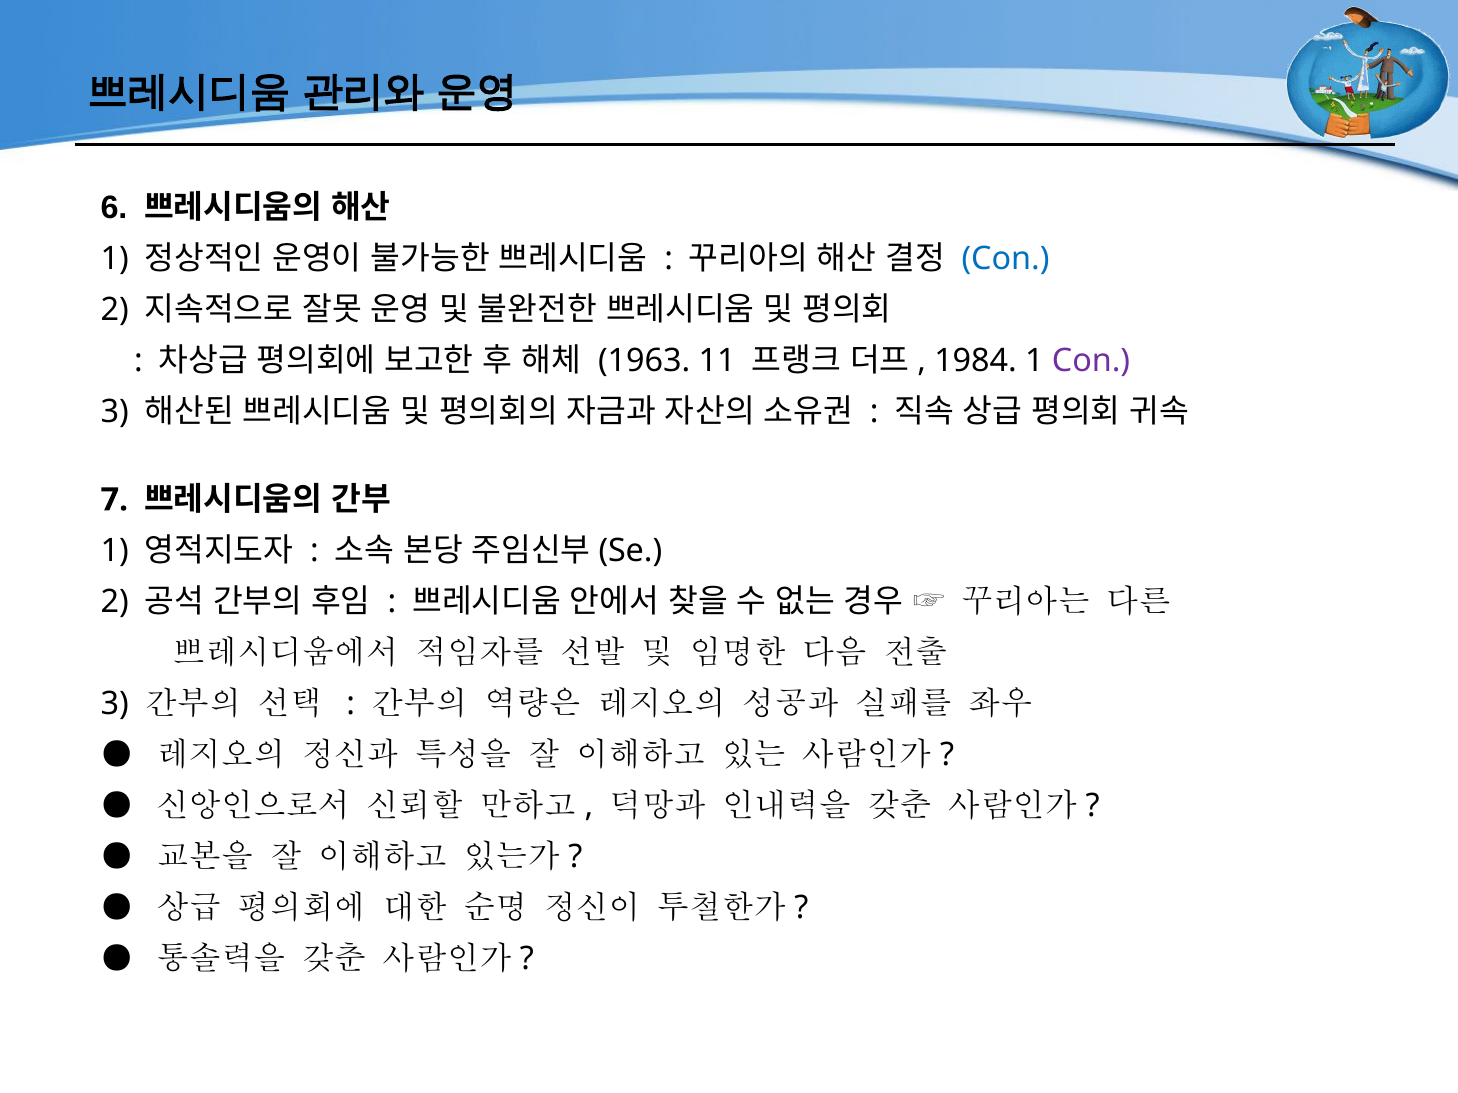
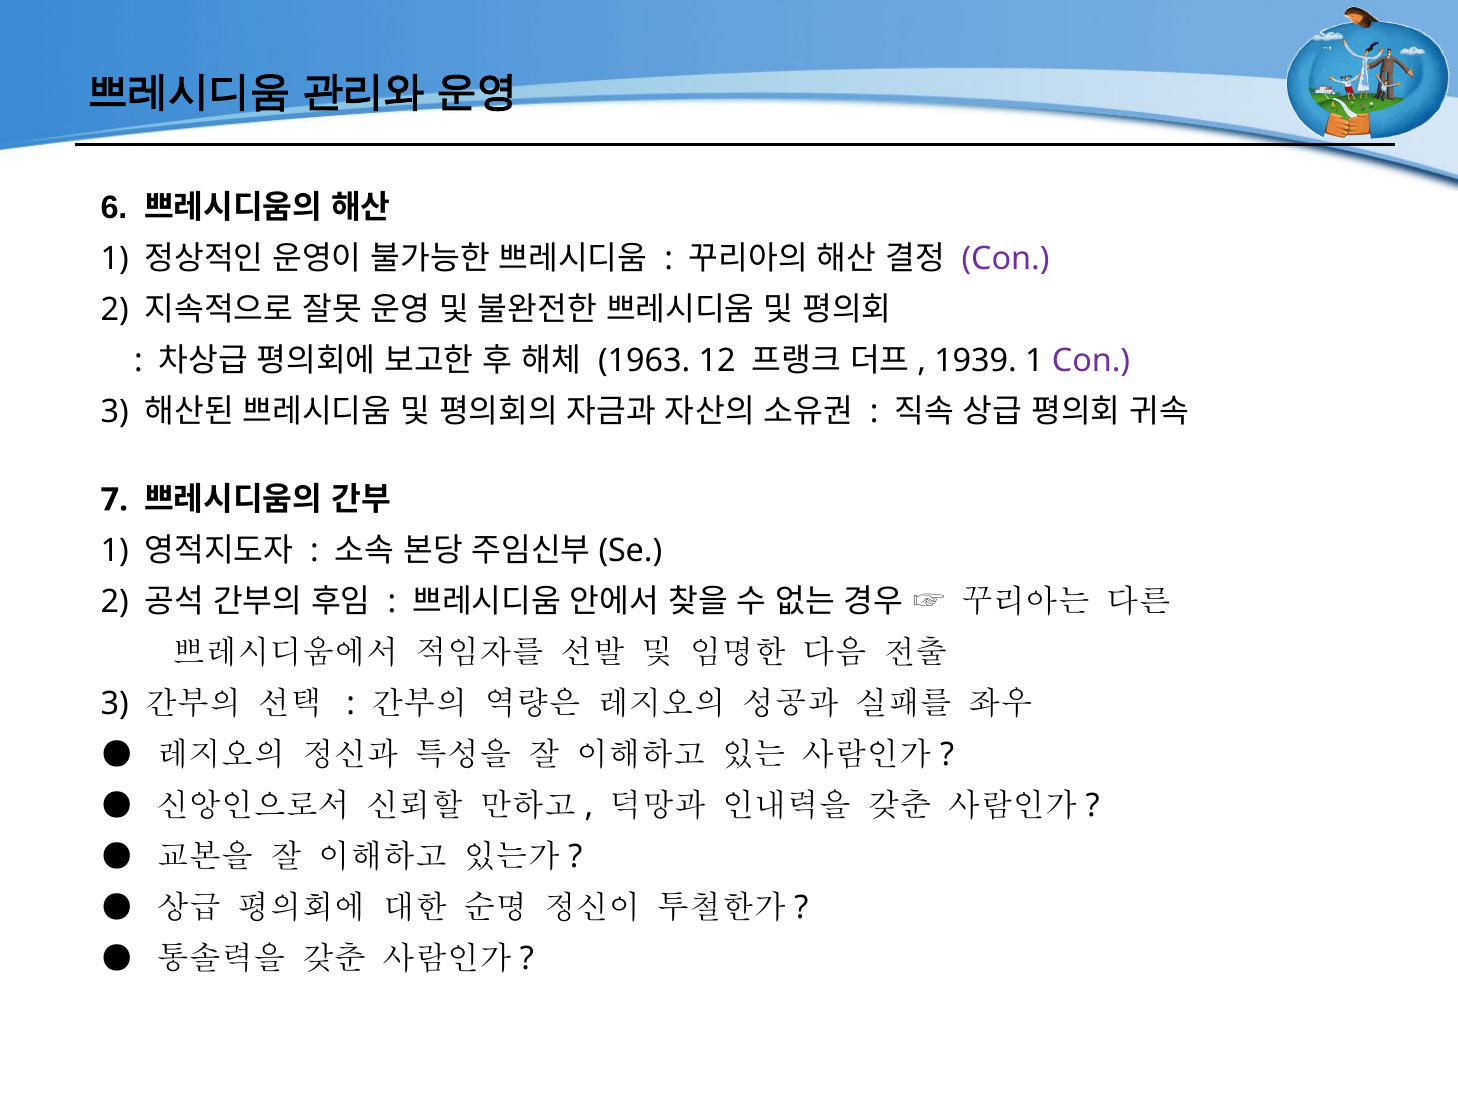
Con at (1006, 259) colour: blue -> purple
11: 11 -> 12
1984: 1984 -> 1939
